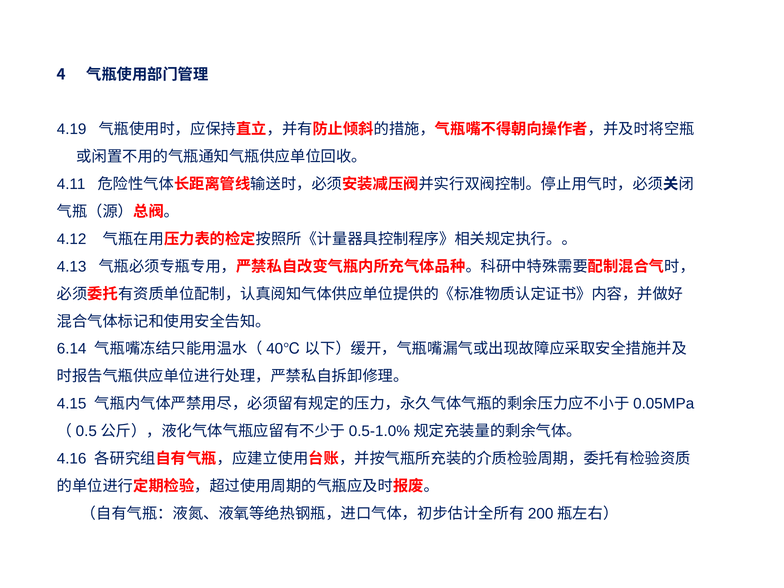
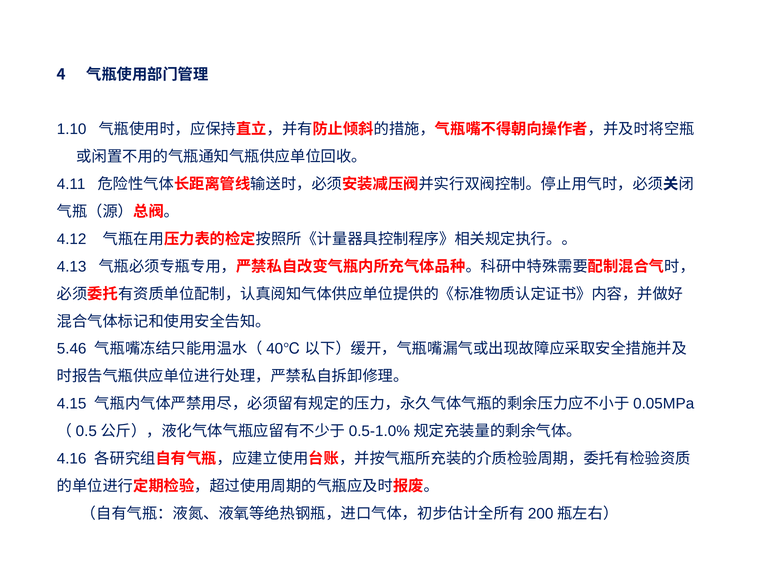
4.19: 4.19 -> 1.10
6.14: 6.14 -> 5.46
